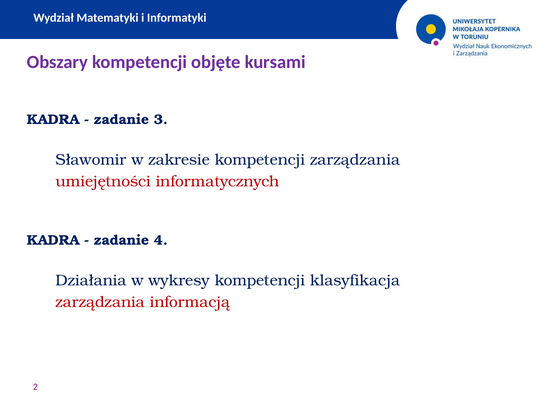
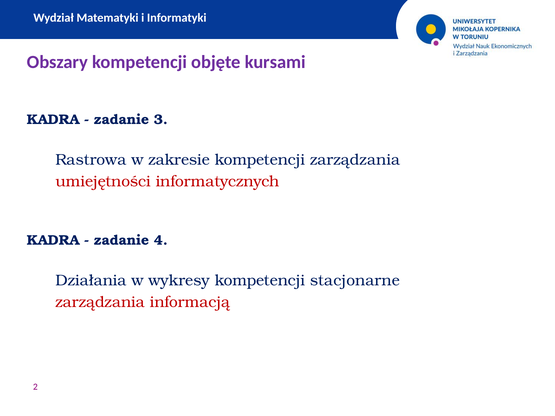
Sławomir: Sławomir -> Rastrowa
klasyfikacja: klasyfikacja -> stacjonarne
